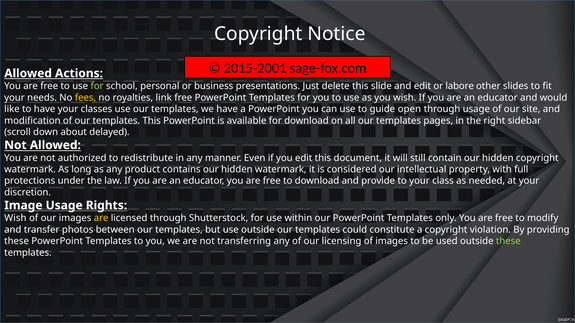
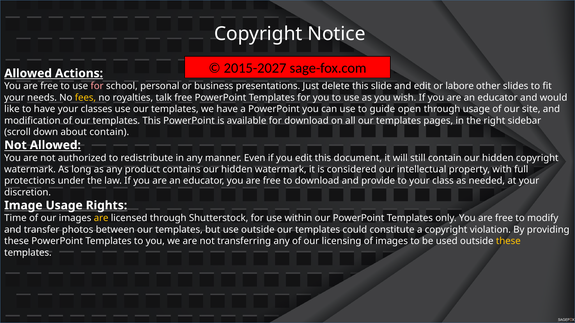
2015-2001: 2015-2001 -> 2015-2027
for at (97, 86) colour: light green -> pink
link: link -> talk
about delayed: delayed -> contain
Wish at (15, 218): Wish -> Time
these at (508, 241) colour: light green -> yellow
